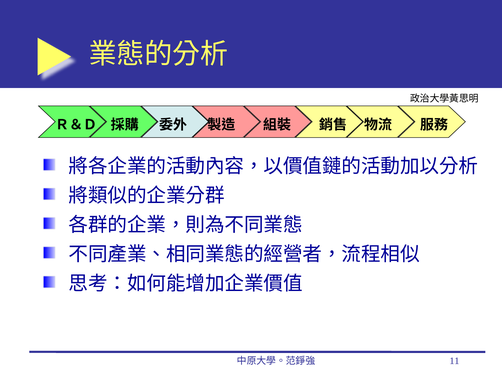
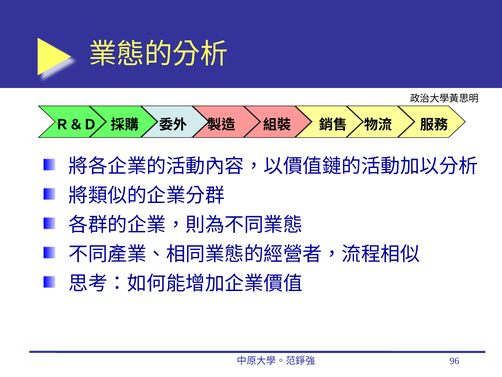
11: 11 -> 96
